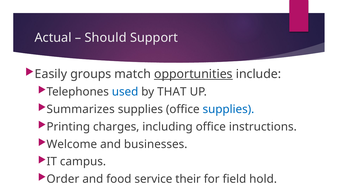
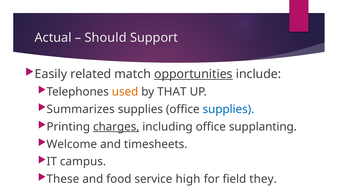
groups: groups -> related
used colour: blue -> orange
charges underline: none -> present
instructions: instructions -> supplanting
businesses: businesses -> timesheets
Order: Order -> These
their: their -> high
hold: hold -> they
